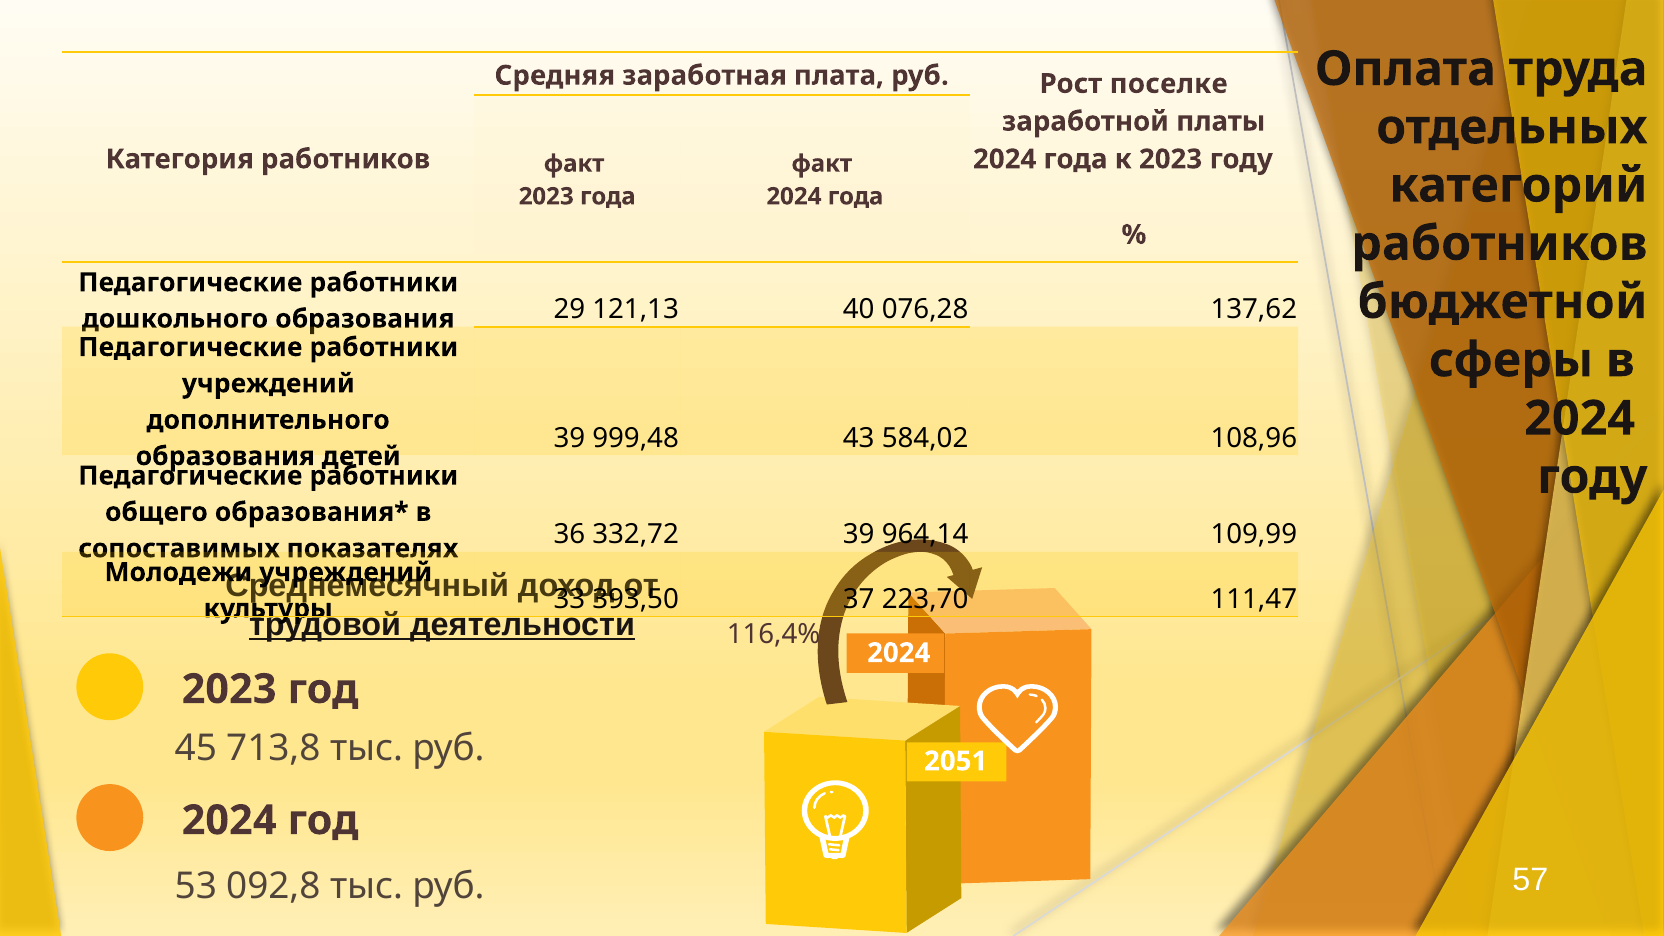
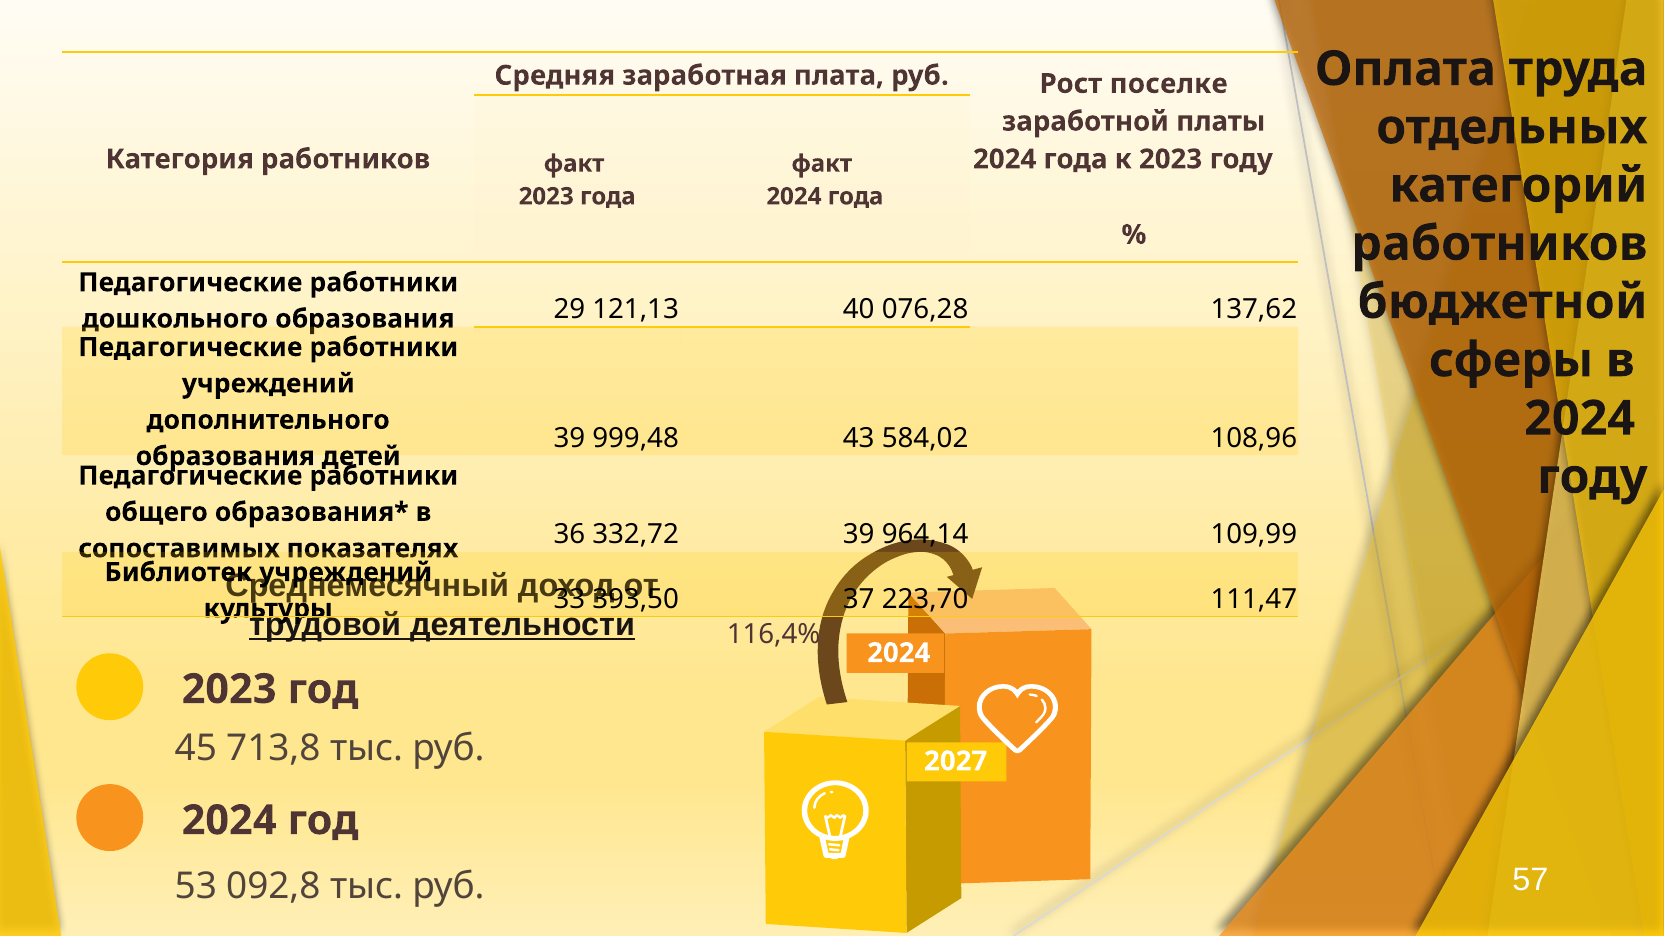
Молодежи: Молодежи -> Библиотек
2051: 2051 -> 2027
